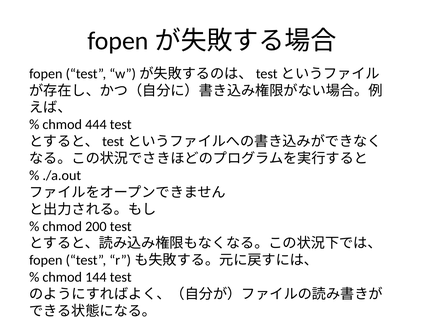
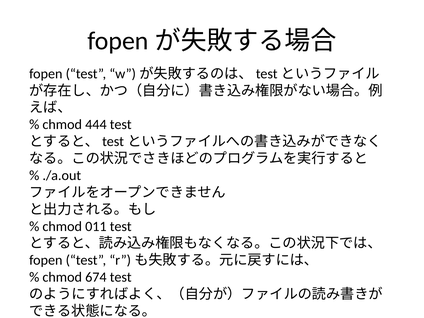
200: 200 -> 011
144: 144 -> 674
